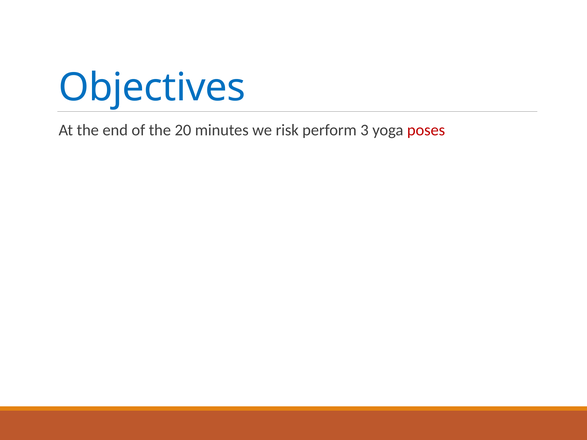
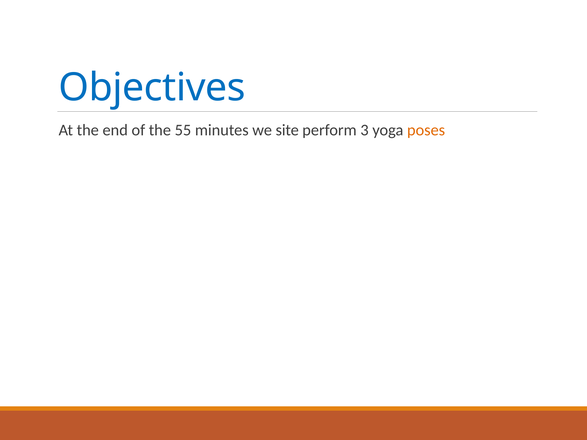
20: 20 -> 55
risk: risk -> site
poses colour: red -> orange
